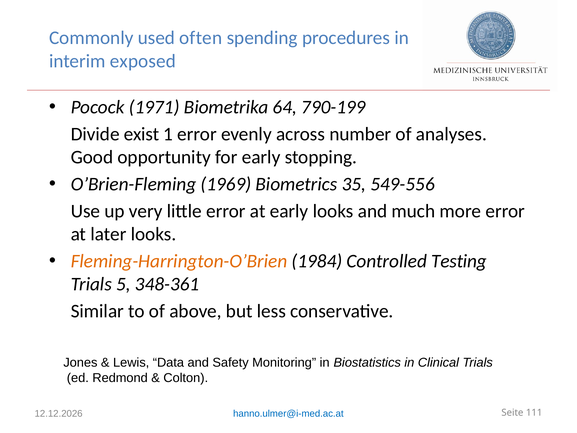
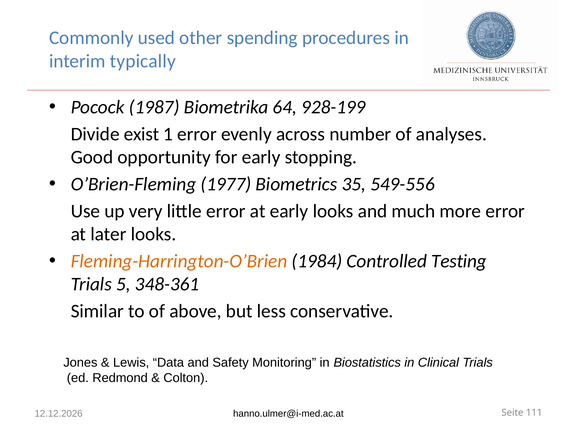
often: often -> other
exposed: exposed -> typically
1971: 1971 -> 1987
790-199: 790-199 -> 928-199
1969: 1969 -> 1977
hanno.ulmer@i-med.ac.at colour: blue -> black
